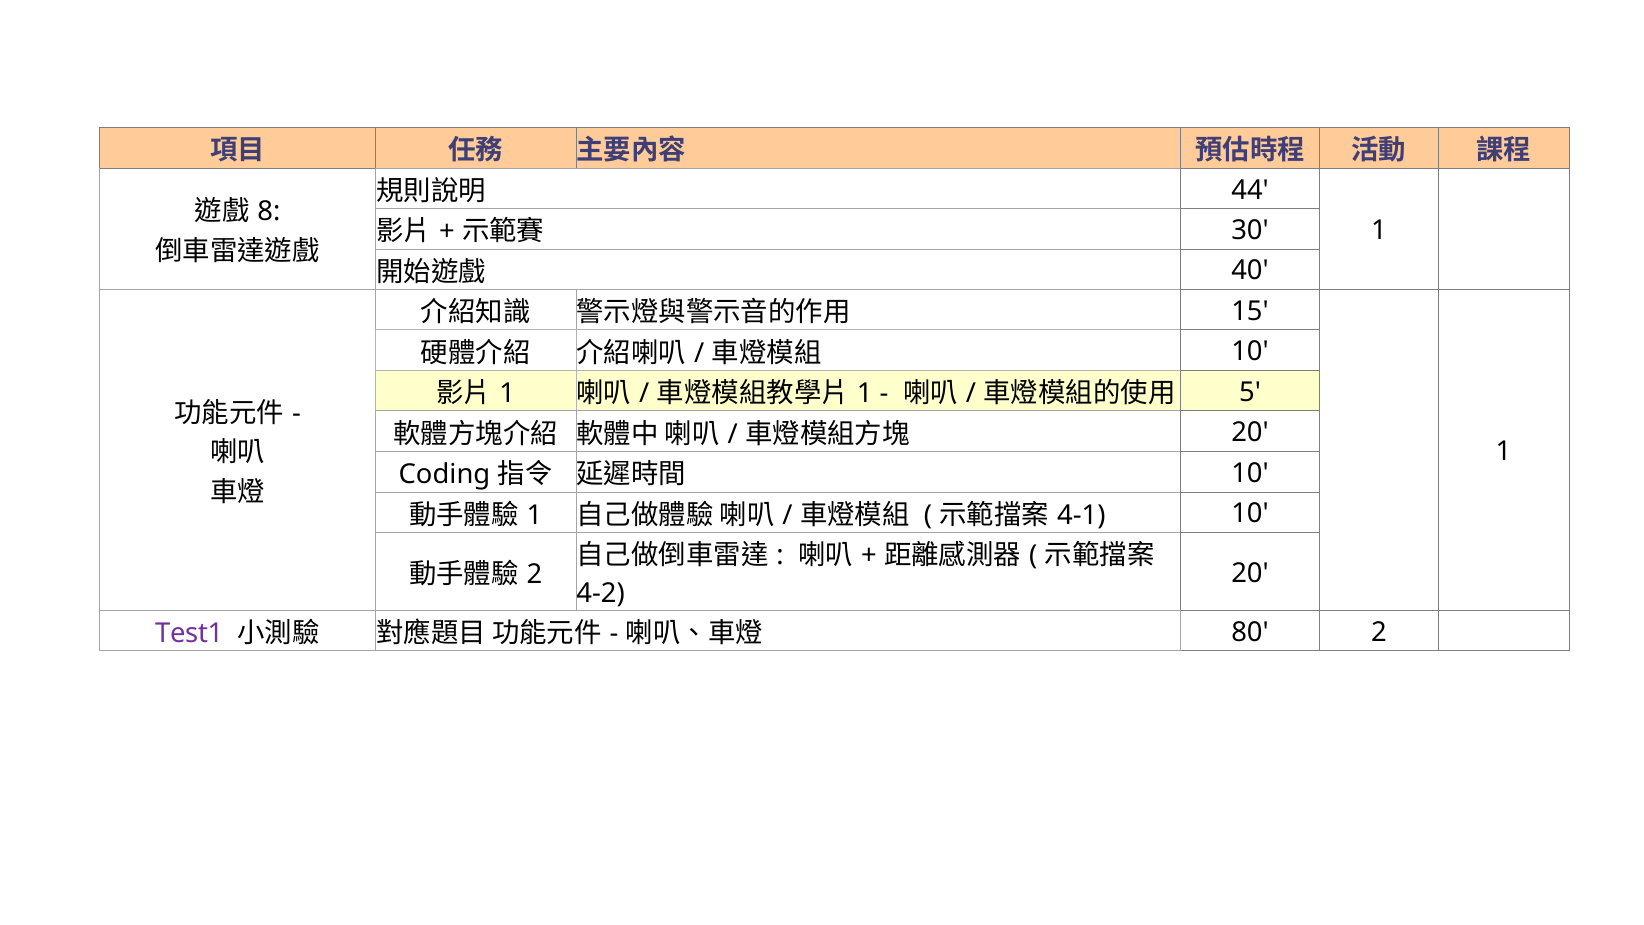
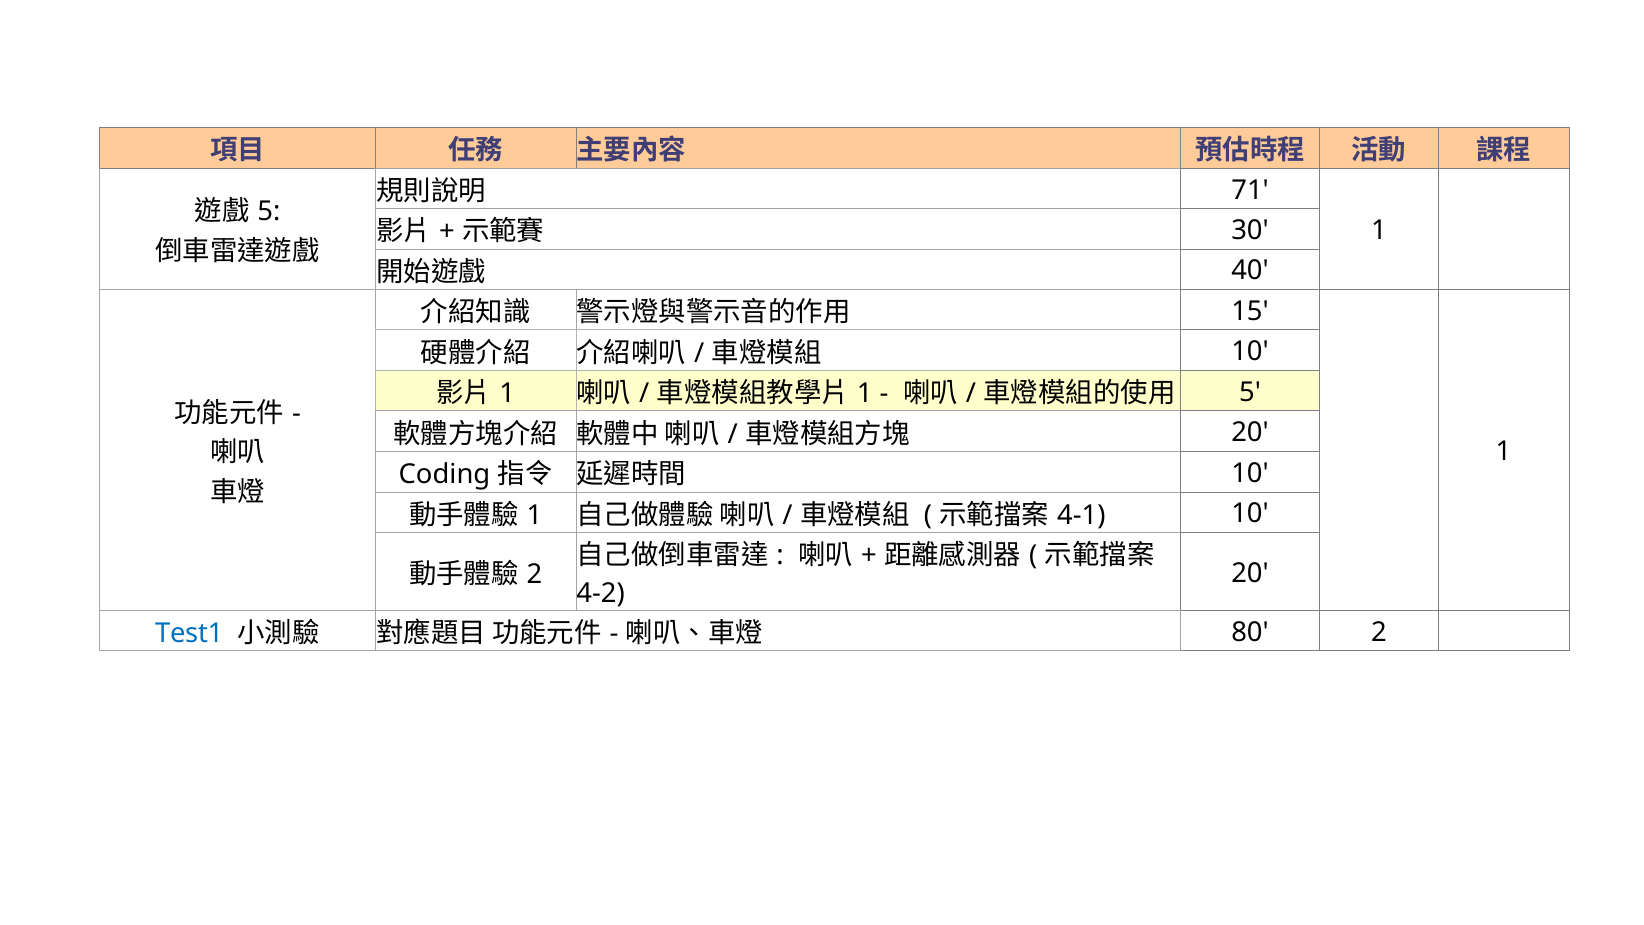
44: 44 -> 71
8 at (269, 212): 8 -> 5
Test1 colour: purple -> blue
